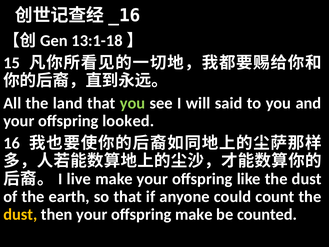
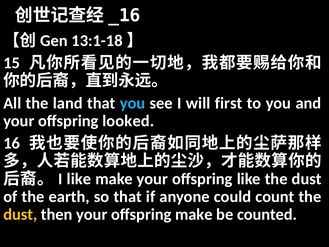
you at (132, 103) colour: light green -> light blue
said: said -> first
I live: live -> like
